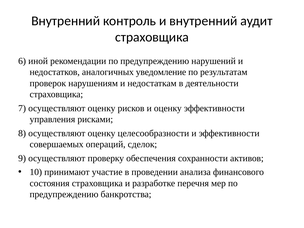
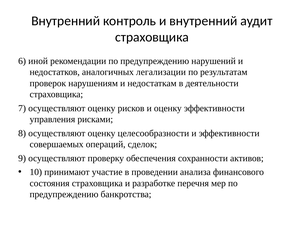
уведомление: уведомление -> легализации
